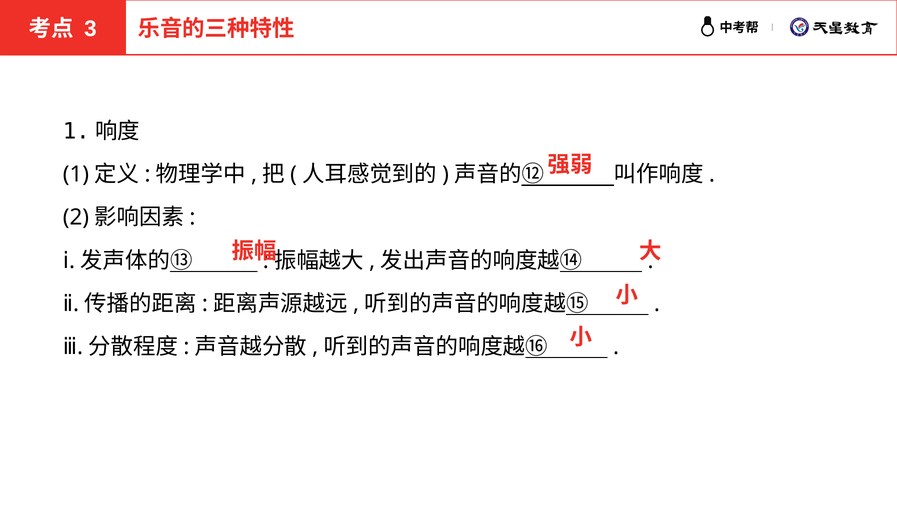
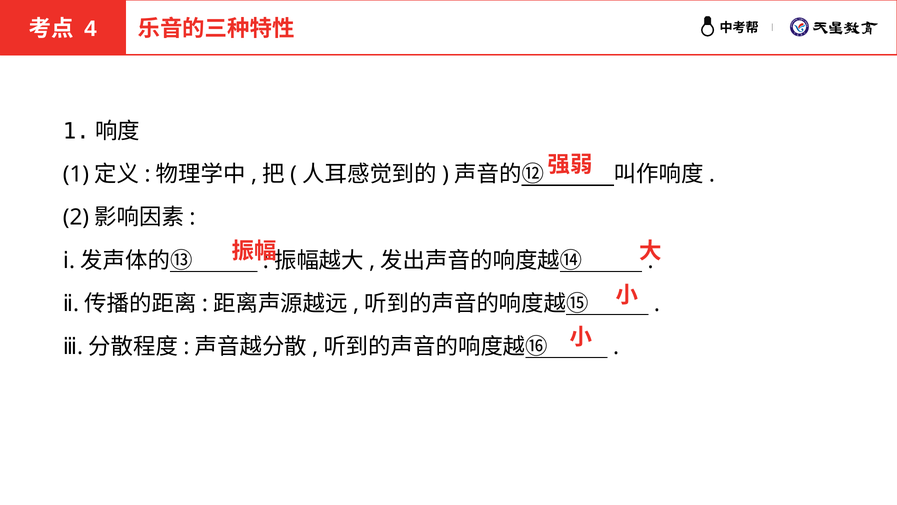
3: 3 -> 4
